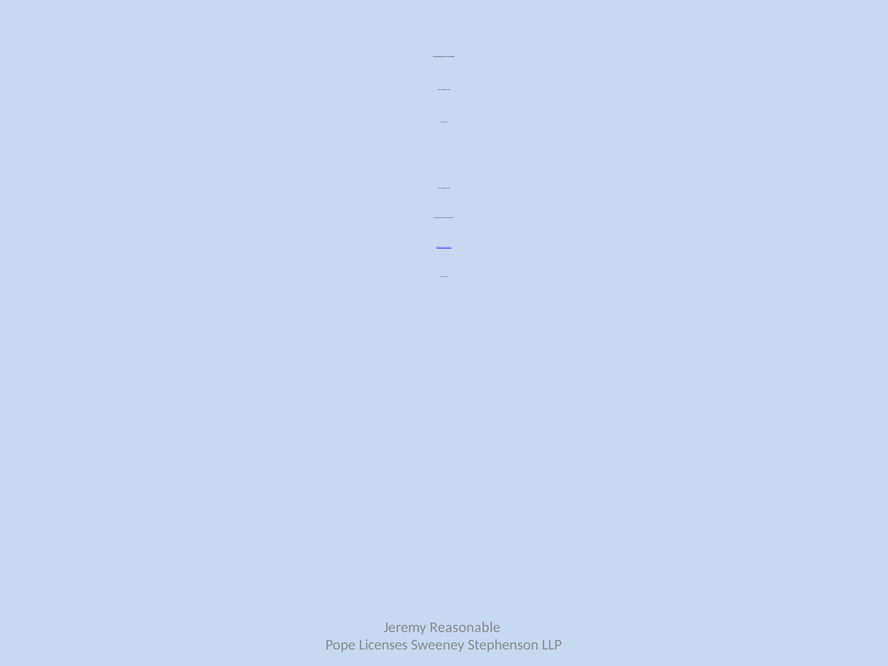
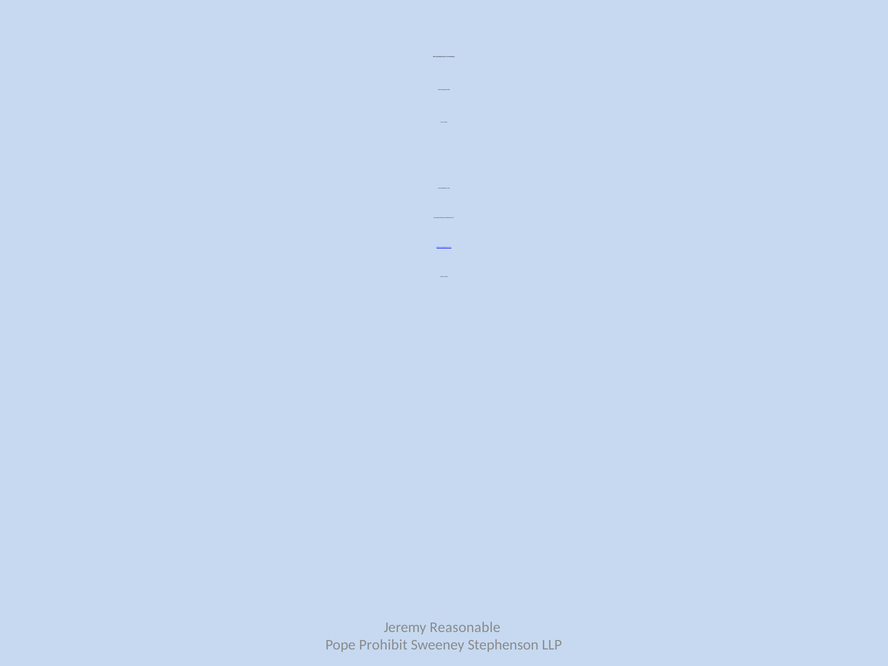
Licenses: Licenses -> Prohibit
